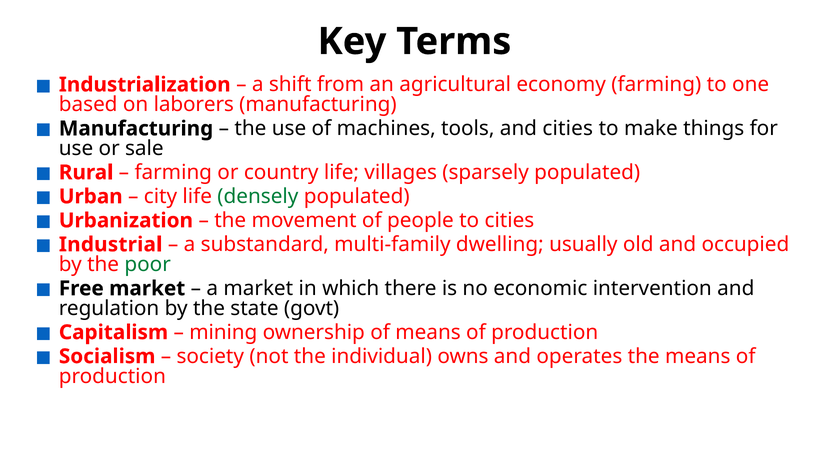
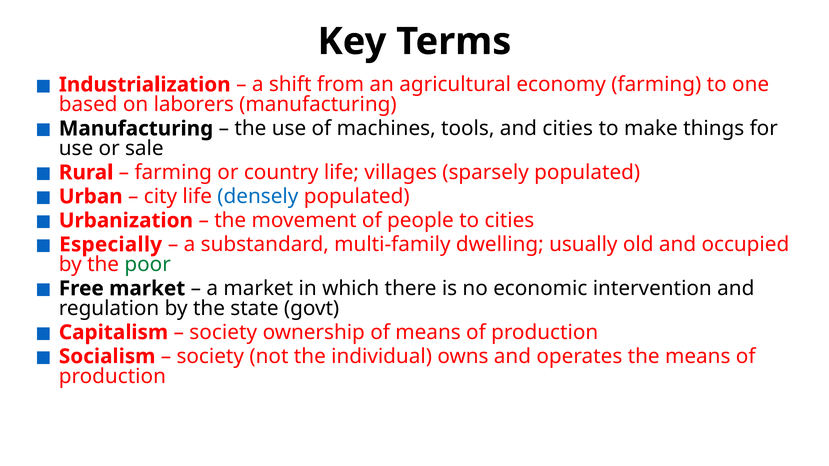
densely colour: green -> blue
Industrial: Industrial -> Especially
mining at (223, 333): mining -> society
